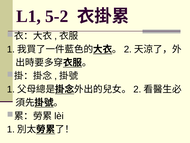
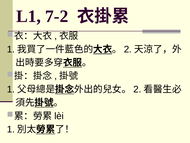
5-2: 5-2 -> 7-2
